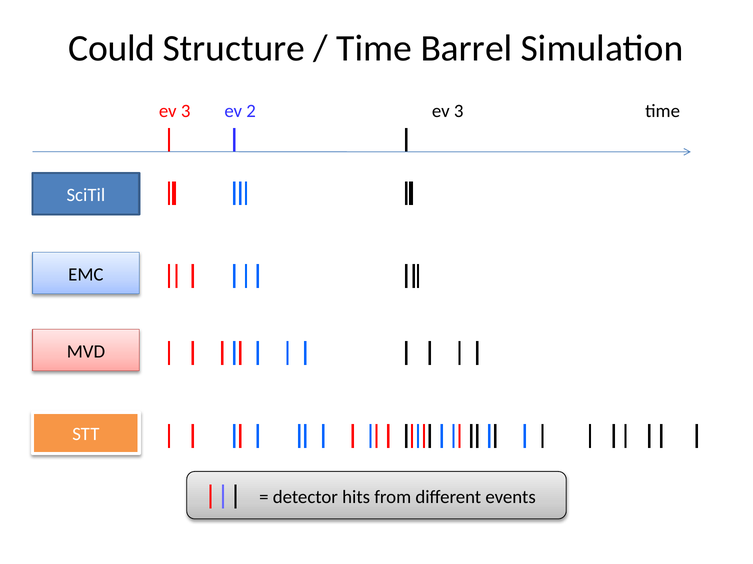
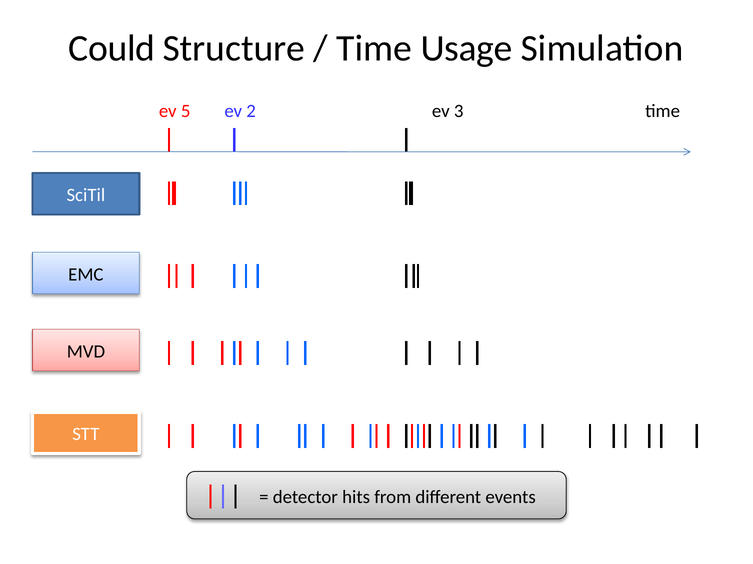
Barrel: Barrel -> Usage
3 at (186, 111): 3 -> 5
